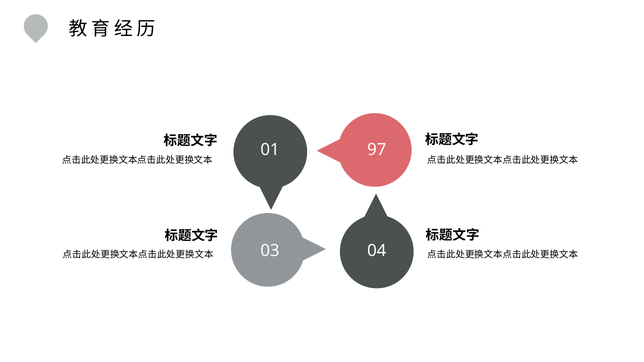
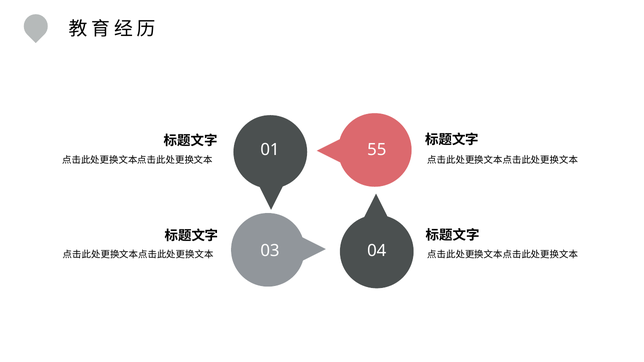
97: 97 -> 55
